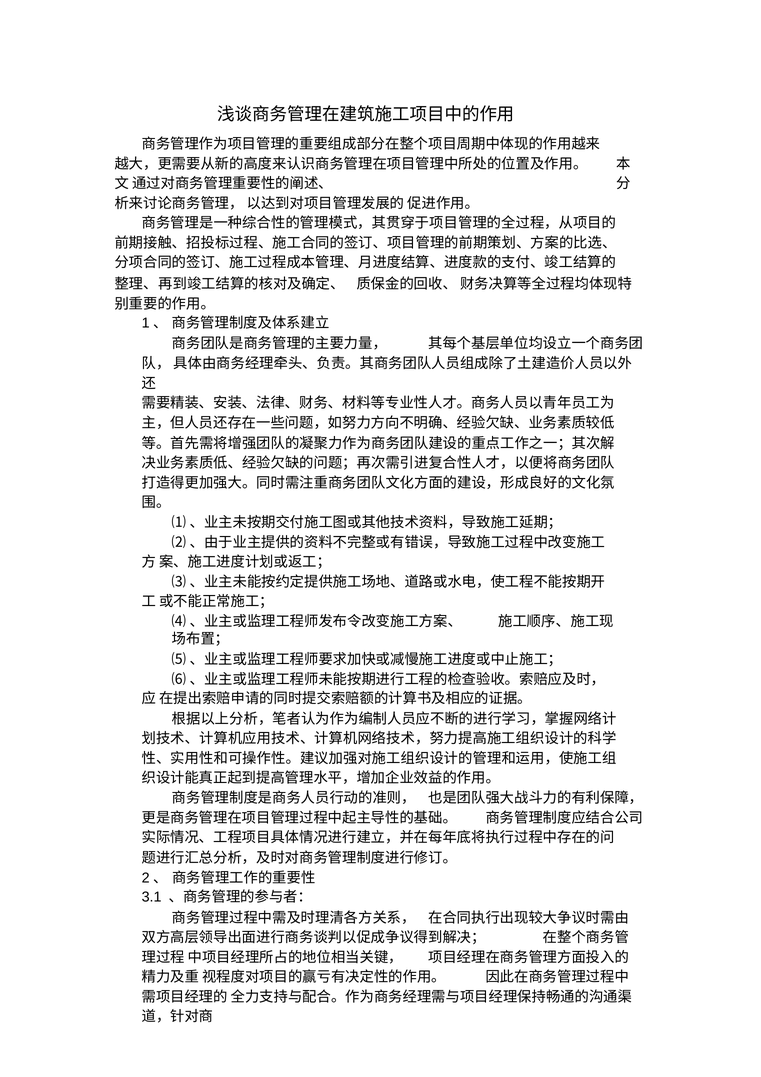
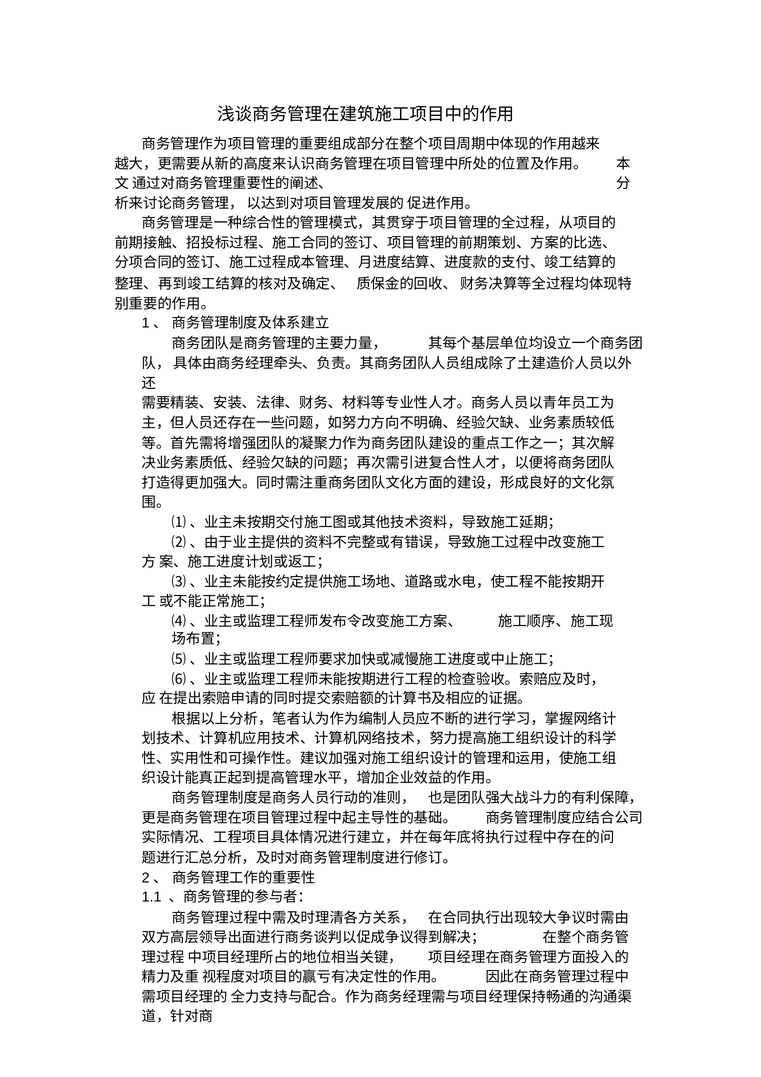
3.1: 3.1 -> 1.1
